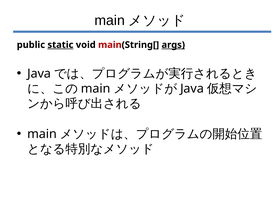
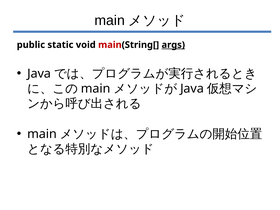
static underline: present -> none
